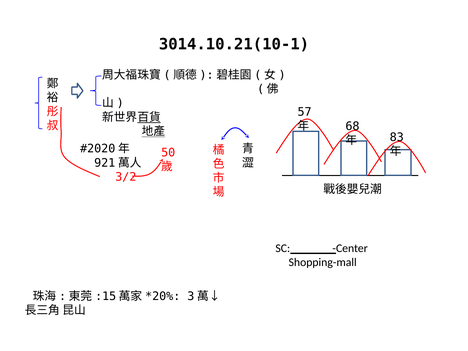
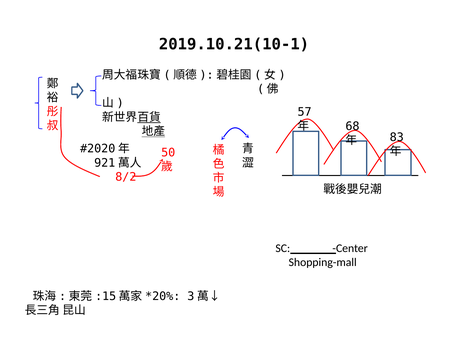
3014.10.21(10-1: 3014.10.21(10-1 -> 2019.10.21(10-1
3/2: 3/2 -> 8/2
